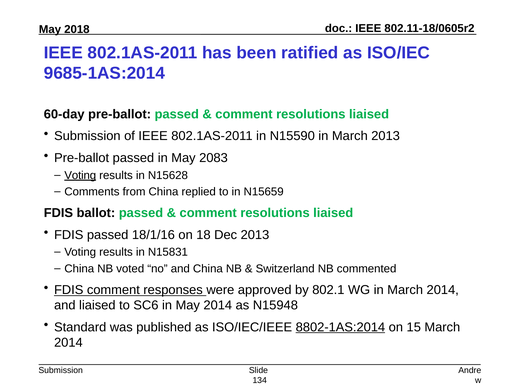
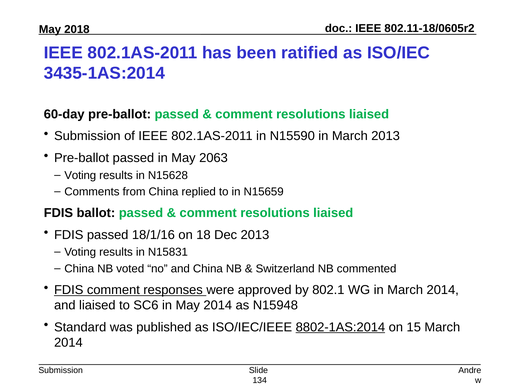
9685-1AS:2014: 9685-1AS:2014 -> 3435-1AS:2014
2083: 2083 -> 2063
Voting at (80, 175) underline: present -> none
